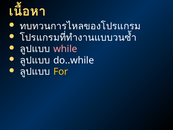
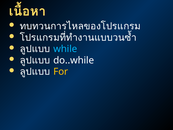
while colour: pink -> light blue
